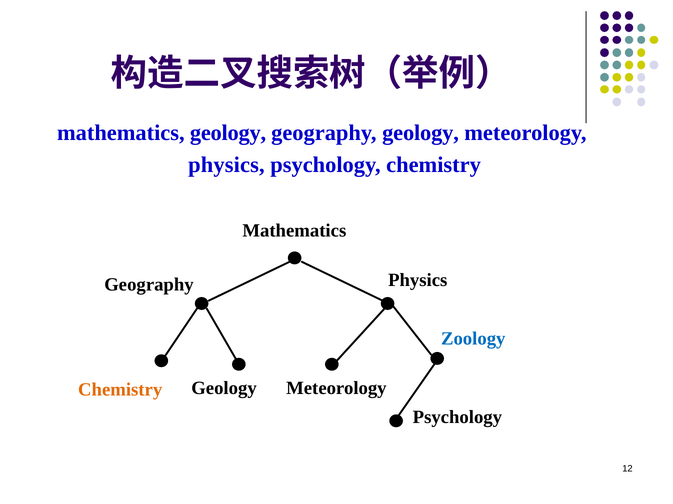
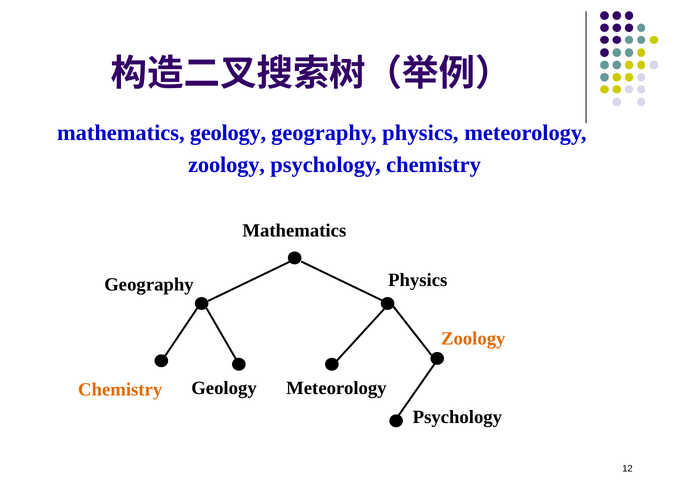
geography geology: geology -> physics
physics at (226, 165): physics -> zoology
Zoology at (473, 339) colour: blue -> orange
